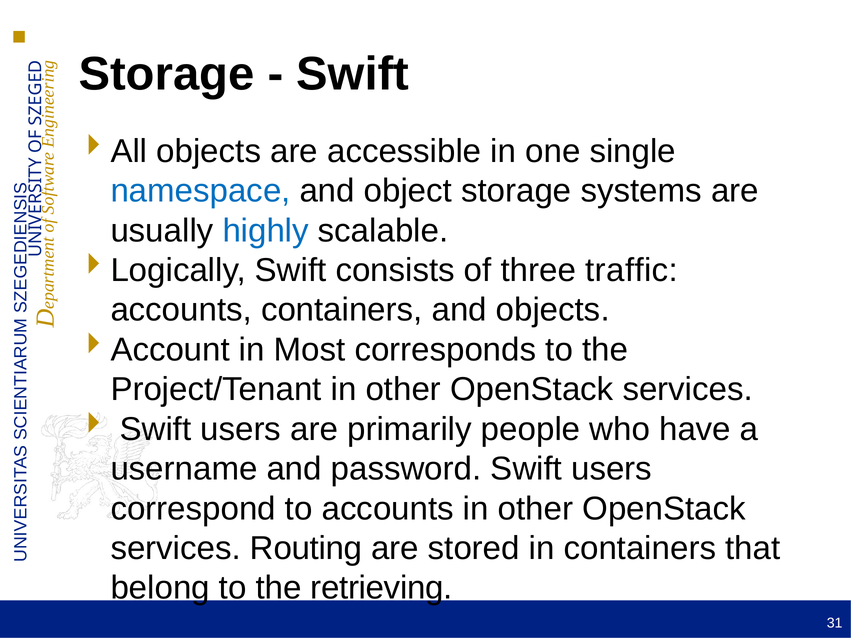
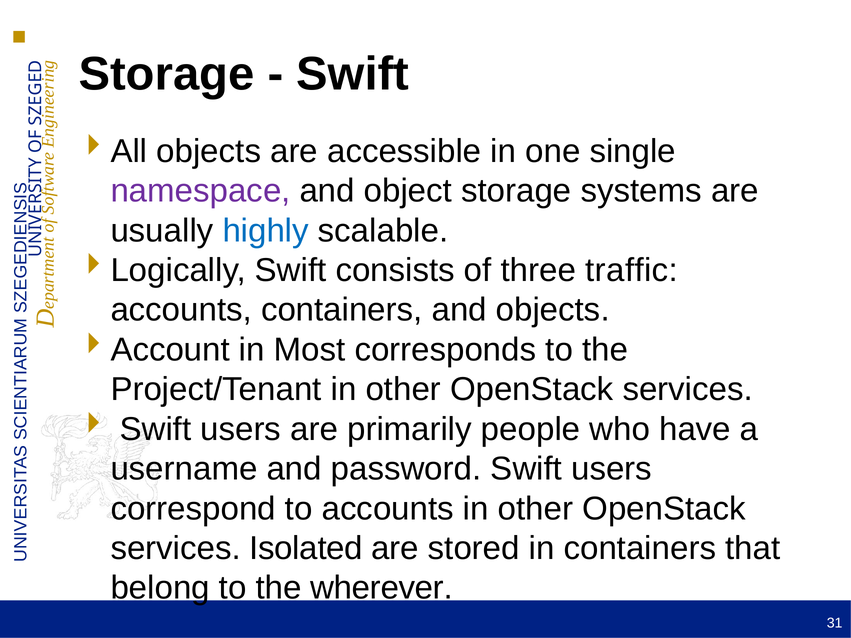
namespace colour: blue -> purple
Routing: Routing -> Isolated
retrieving: retrieving -> wherever
